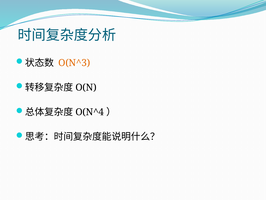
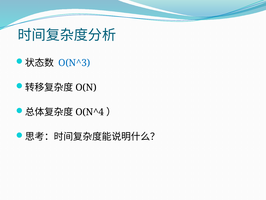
O(N^3 colour: orange -> blue
